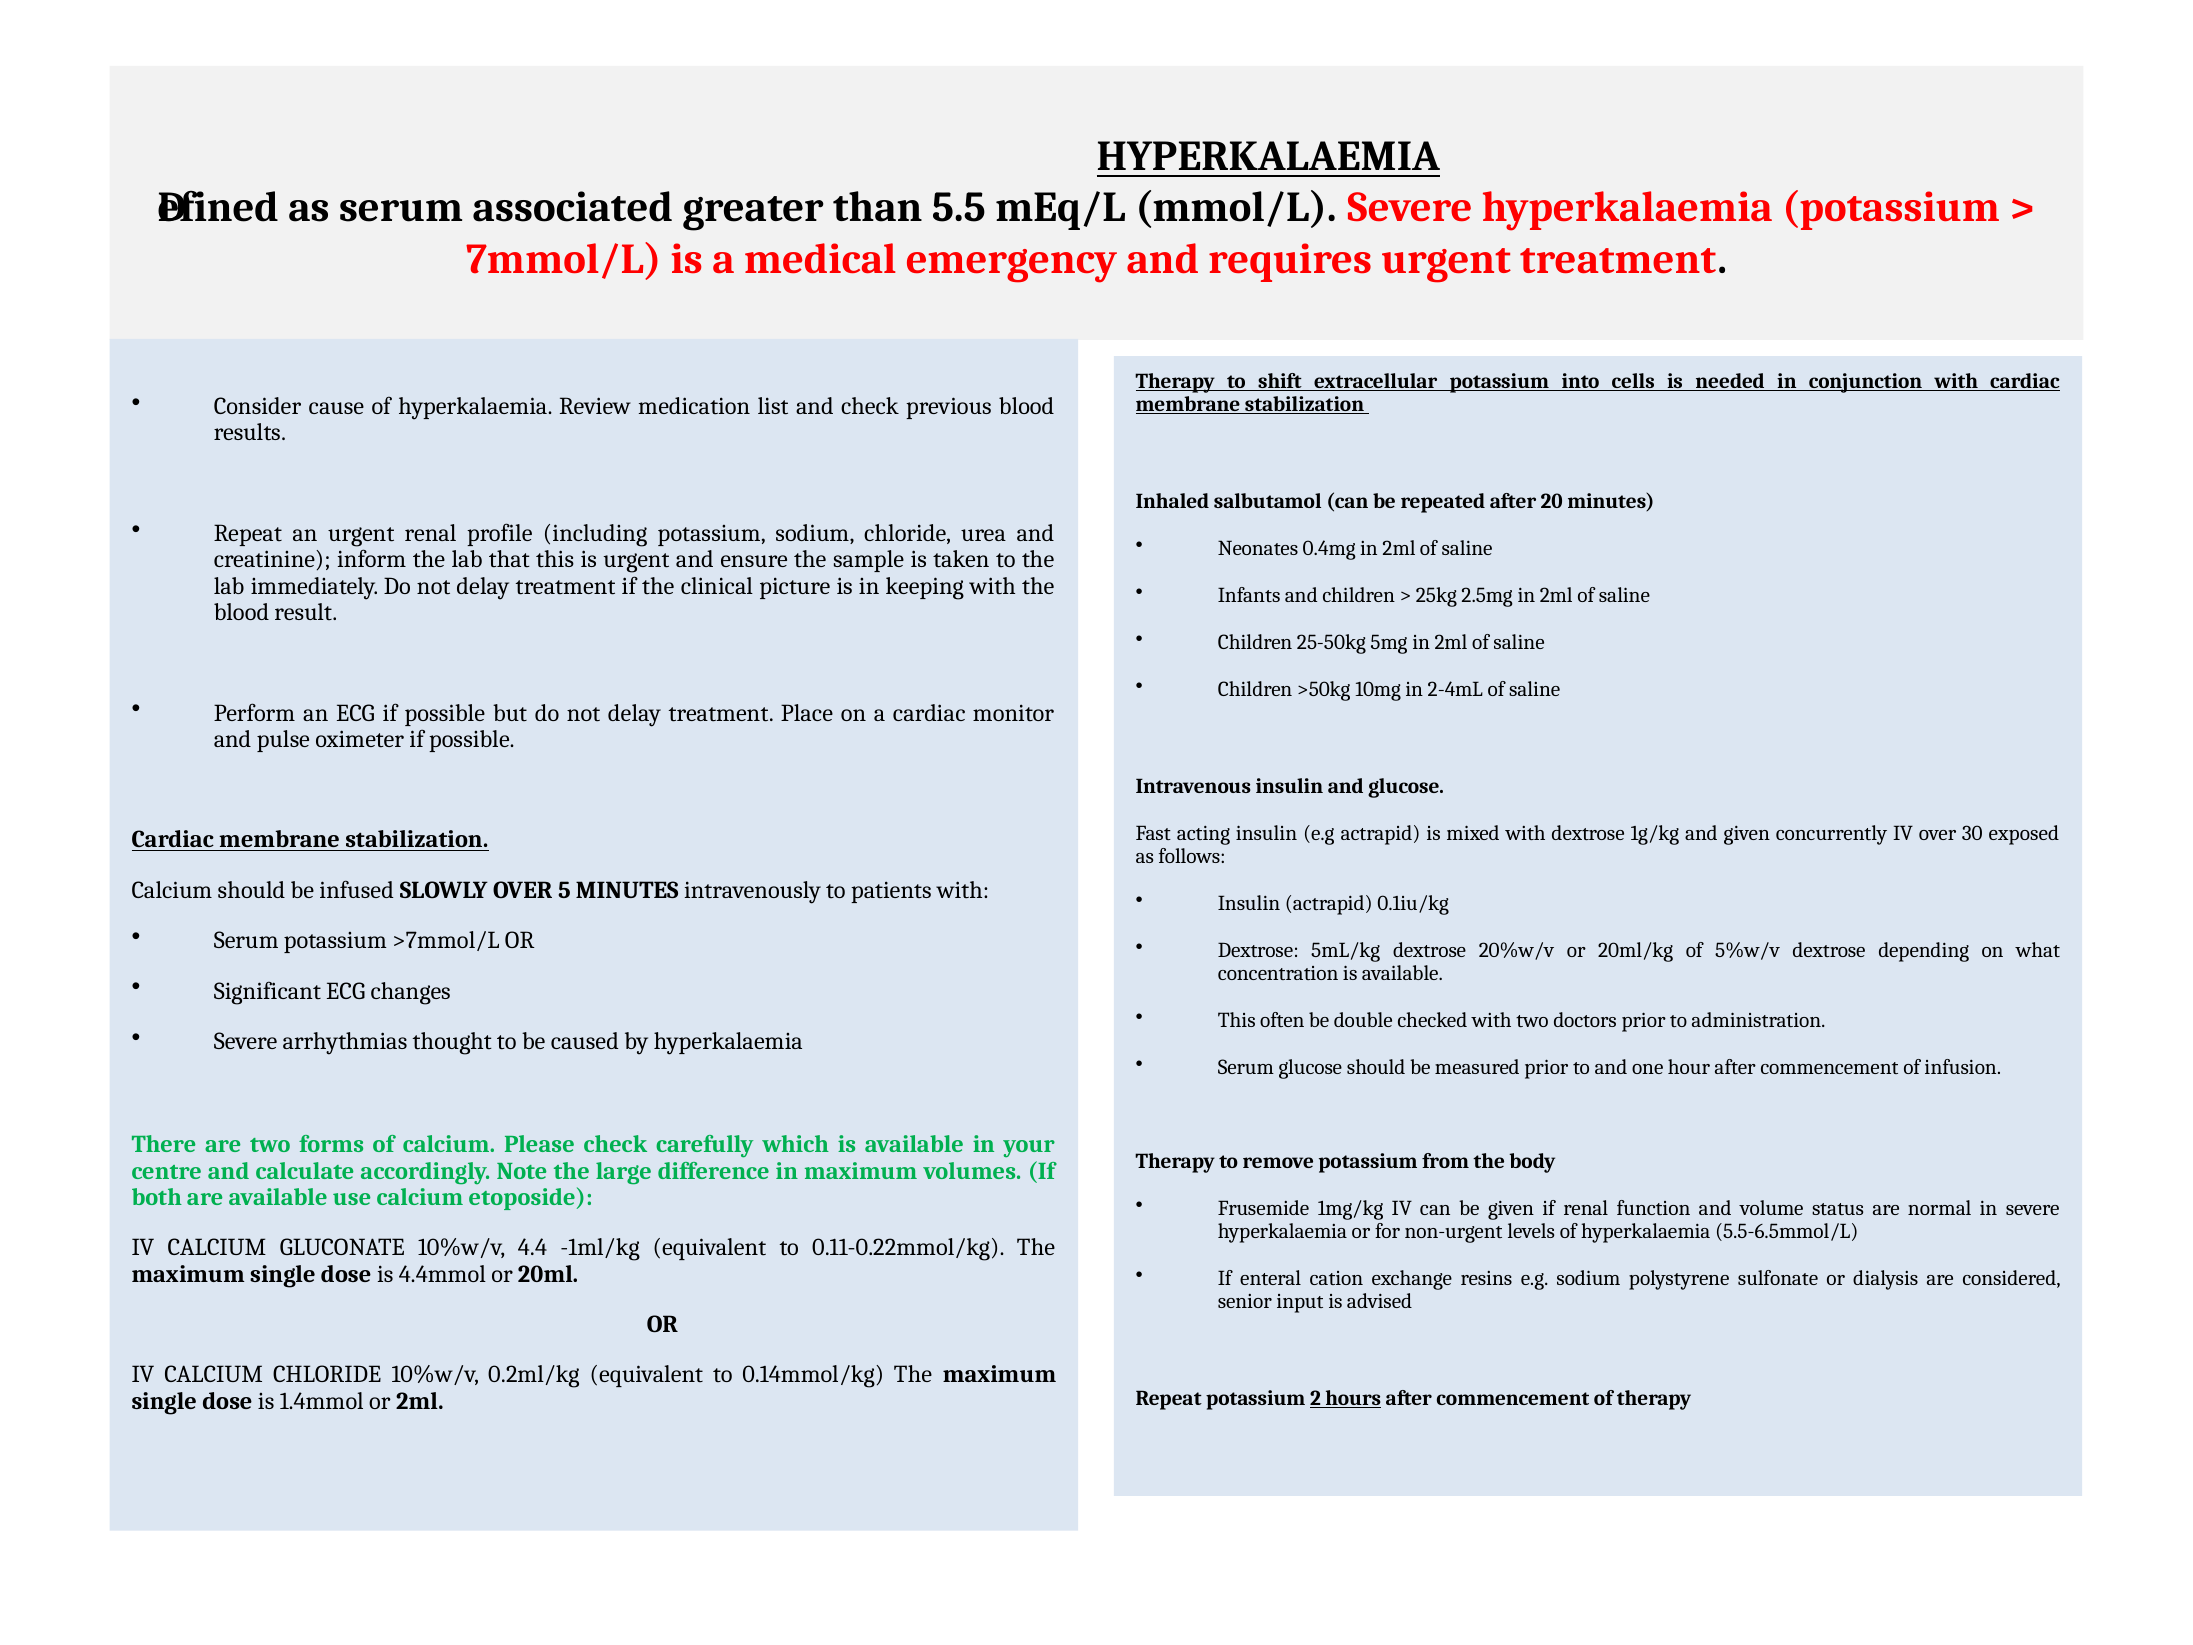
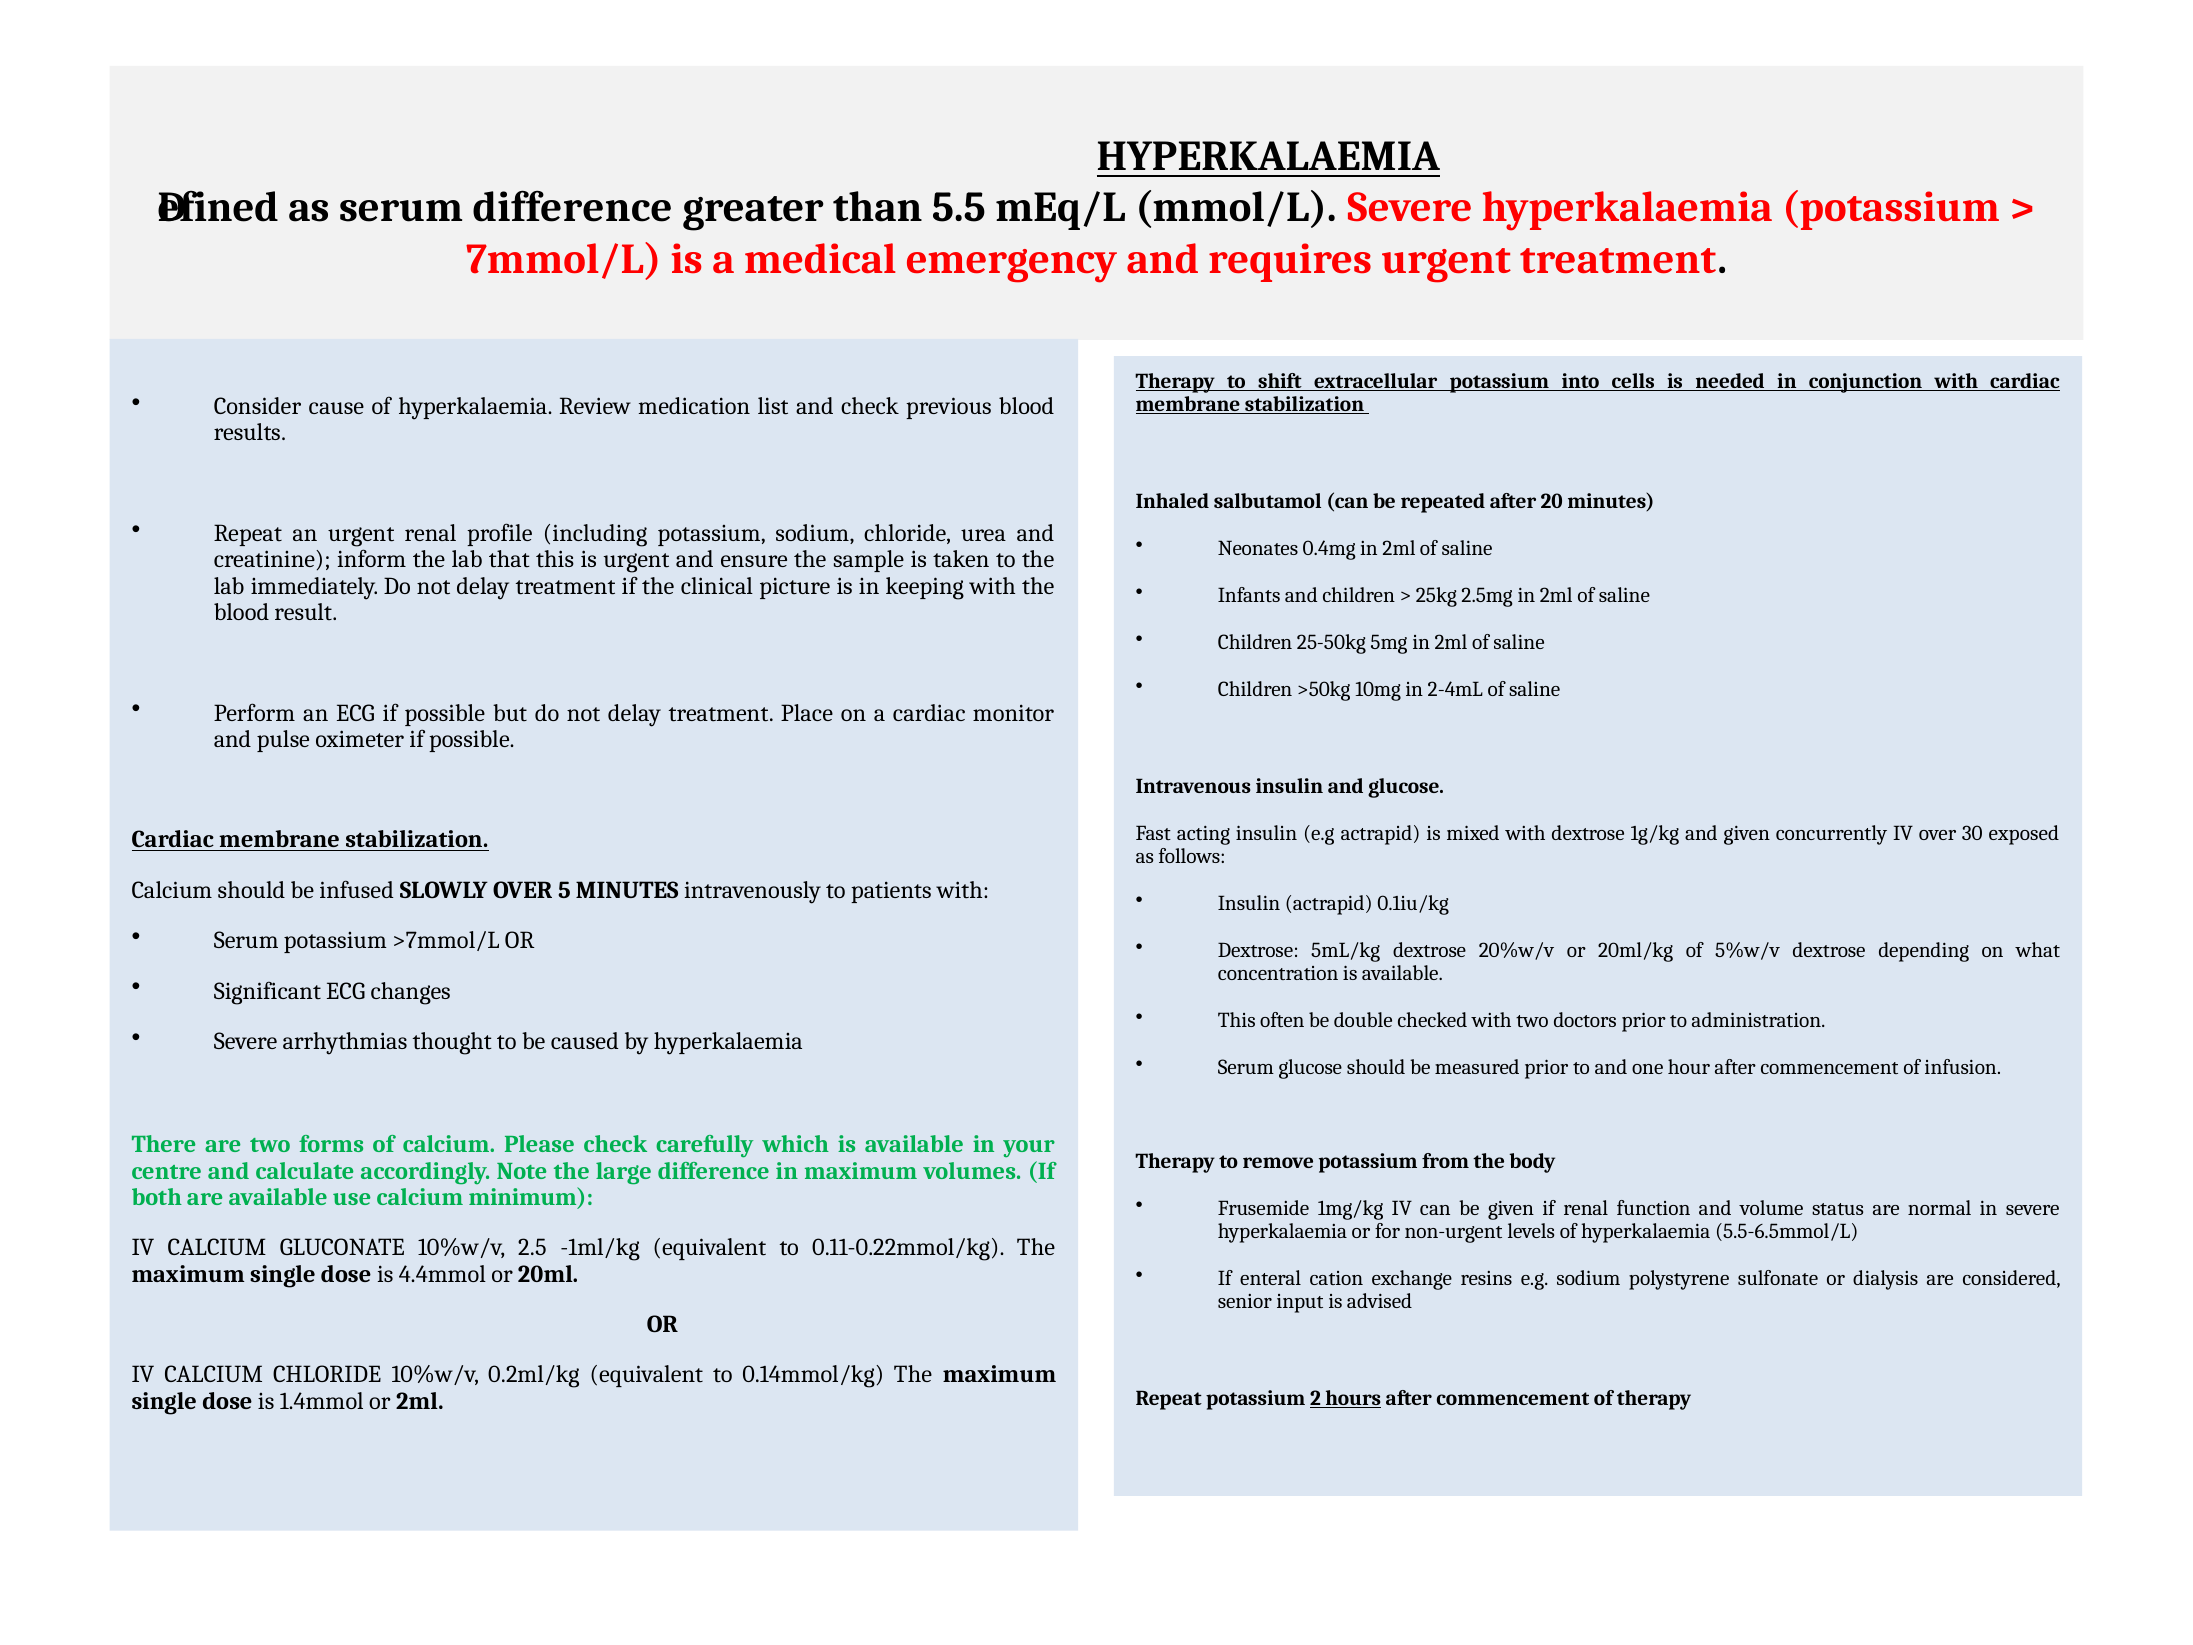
serum associated: associated -> difference
etoposide: etoposide -> minimum
4.4: 4.4 -> 2.5
